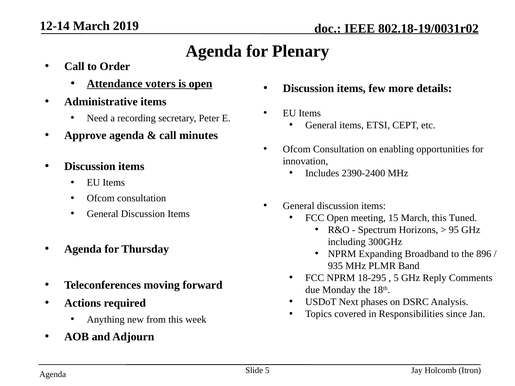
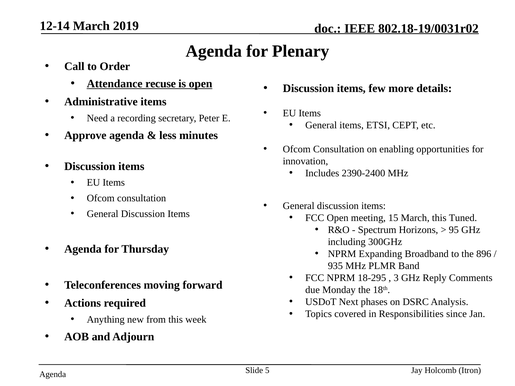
voters: voters -> recuse
call at (168, 135): call -> less
5 at (396, 278): 5 -> 3
